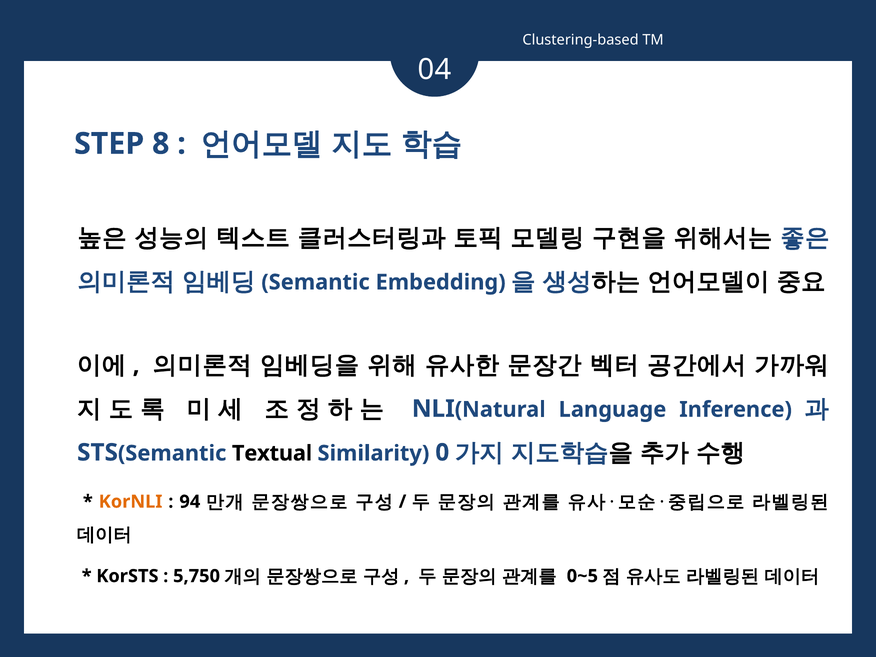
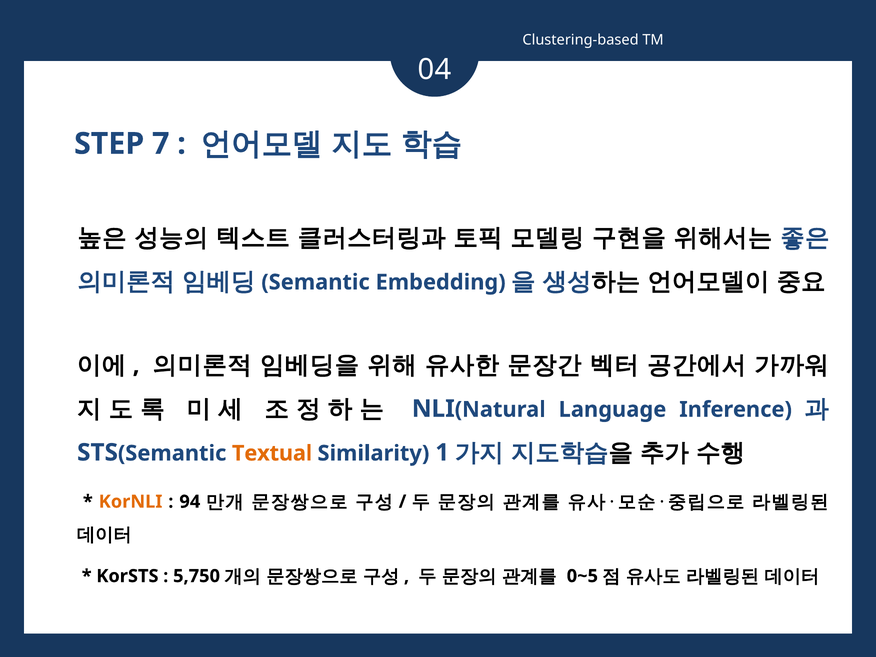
8: 8 -> 7
Textual colour: black -> orange
0: 0 -> 1
